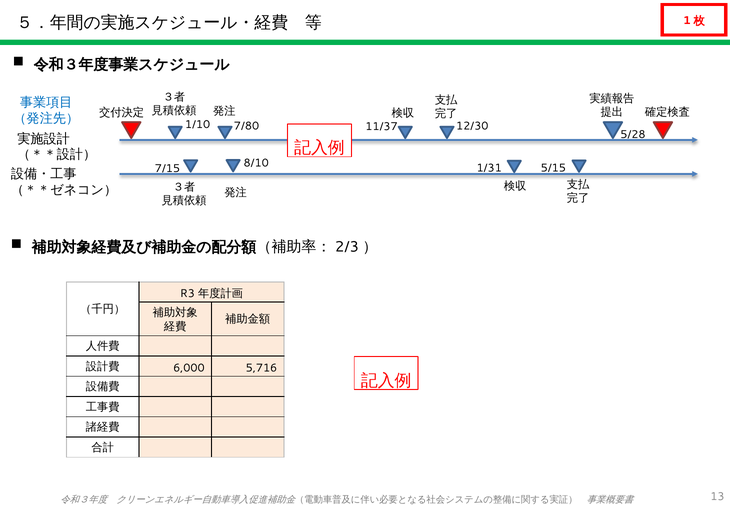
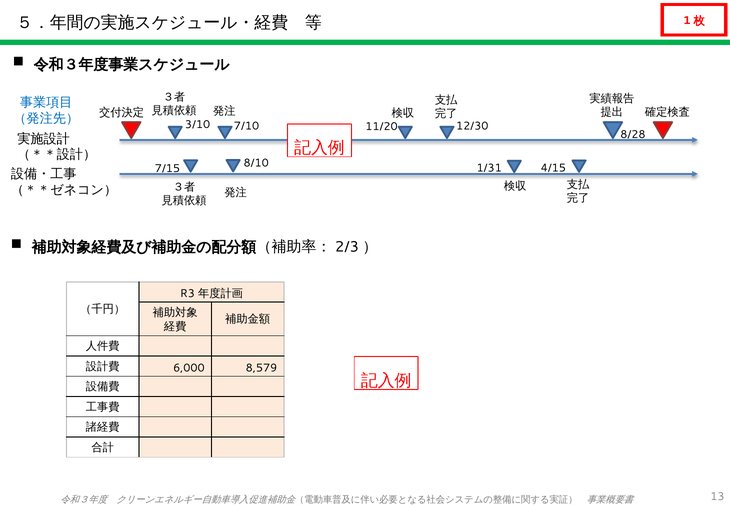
1/10: 1/10 -> 3/10
7/80: 7/80 -> 7/10
11/37: 11/37 -> 11/20
5/28: 5/28 -> 8/28
5/15: 5/15 -> 4/15
5,716: 5,716 -> 8,579
